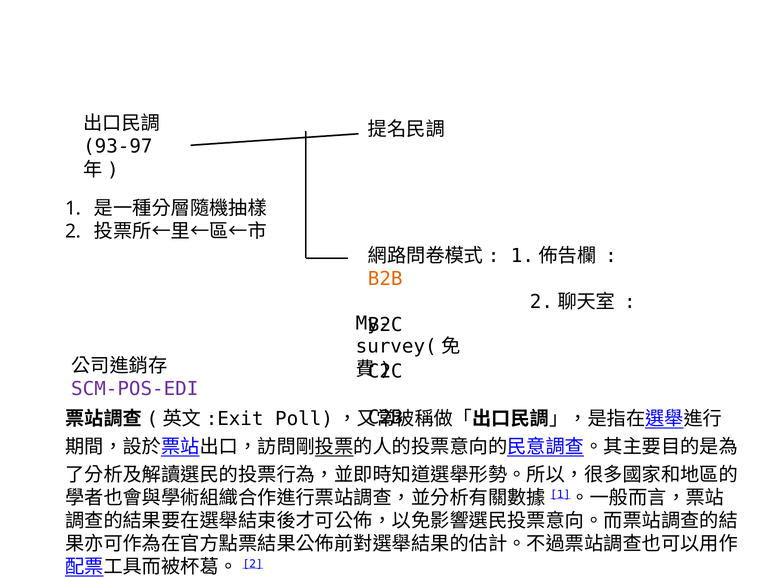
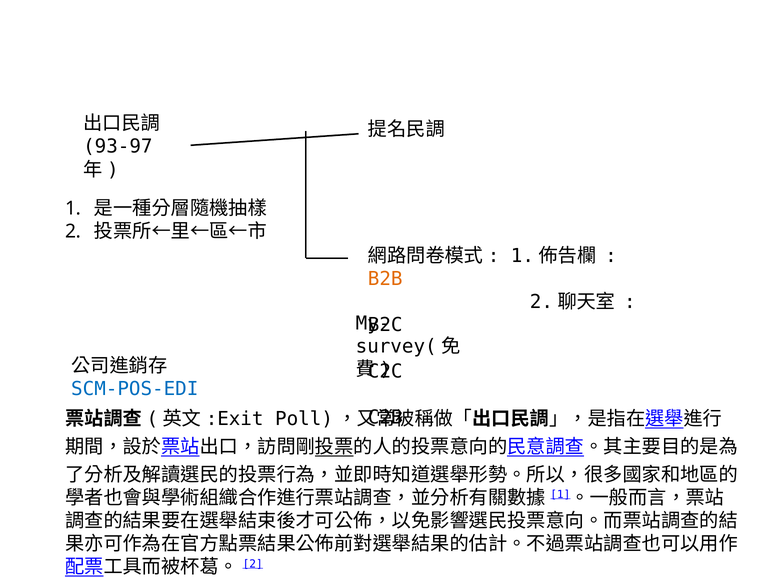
SCM-POS-EDI colour: purple -> blue
